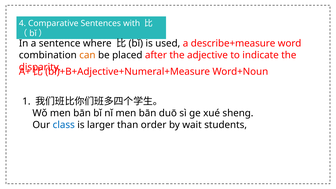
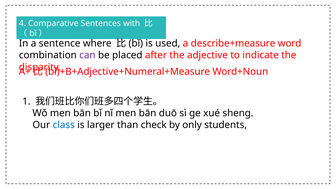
can colour: orange -> purple
order: order -> check
wait: wait -> only
